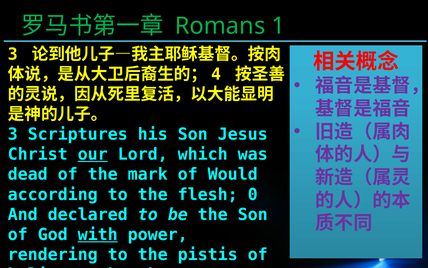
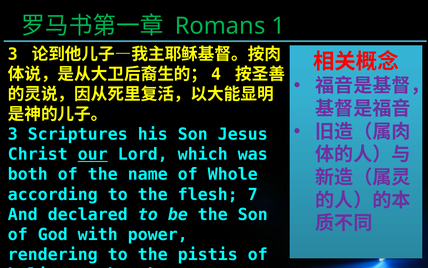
dead at (28, 174): dead -> both
mark: mark -> name
Would: Would -> Whole
0: 0 -> 7
with underline: present -> none
